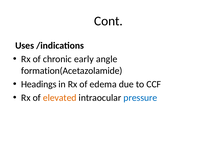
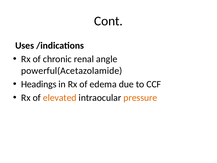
early: early -> renal
formation(Acetazolamide: formation(Acetazolamide -> powerful(Acetazolamide
pressure colour: blue -> orange
